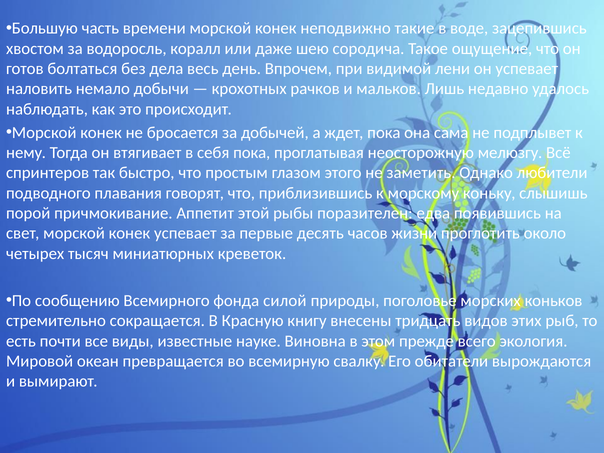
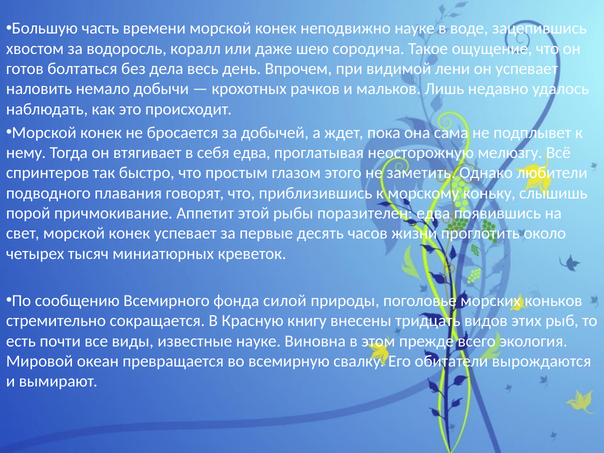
неподвижно такие: такие -> науке
себя пока: пока -> едва
